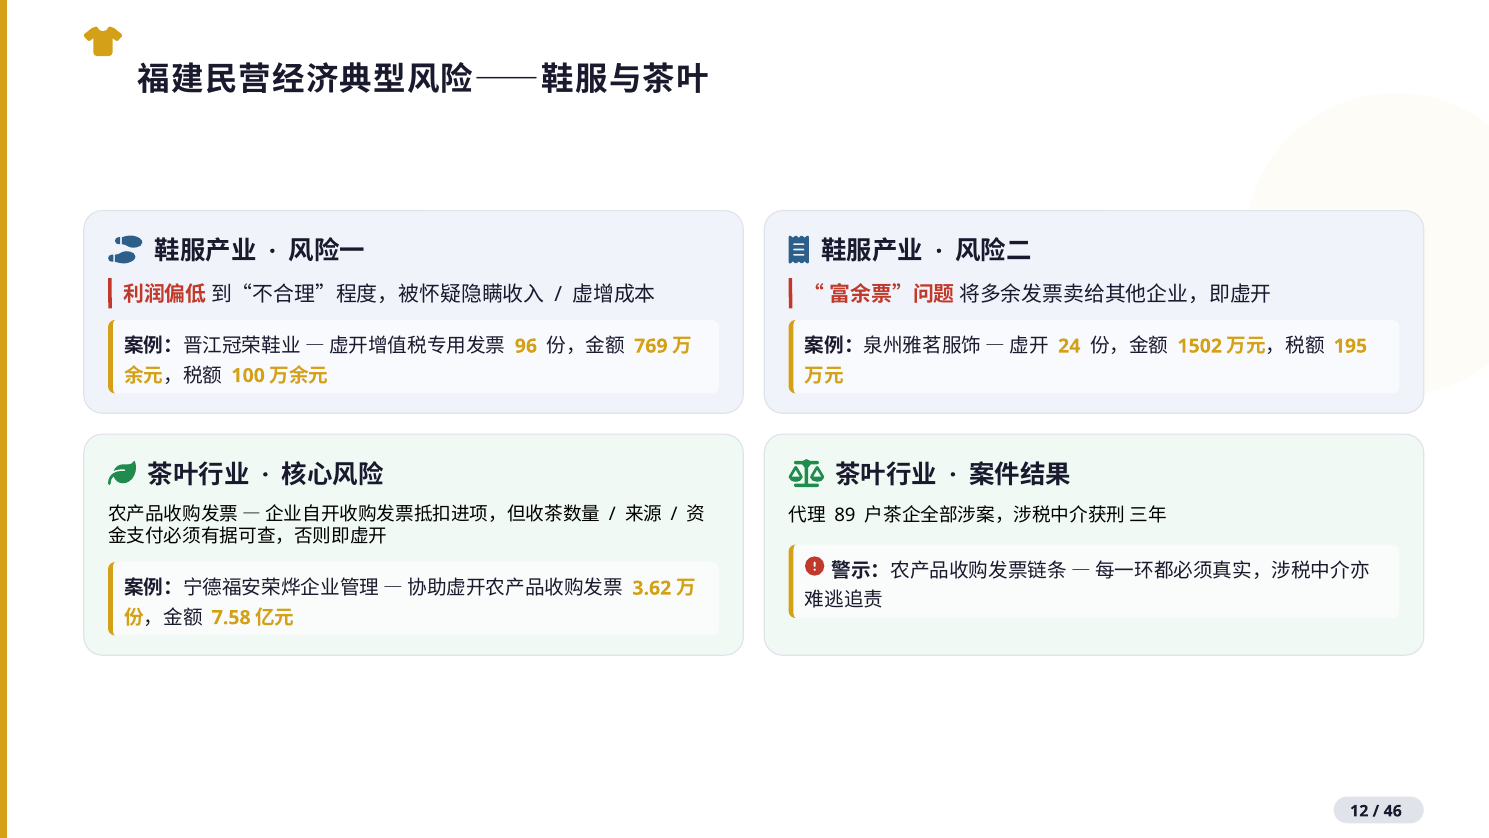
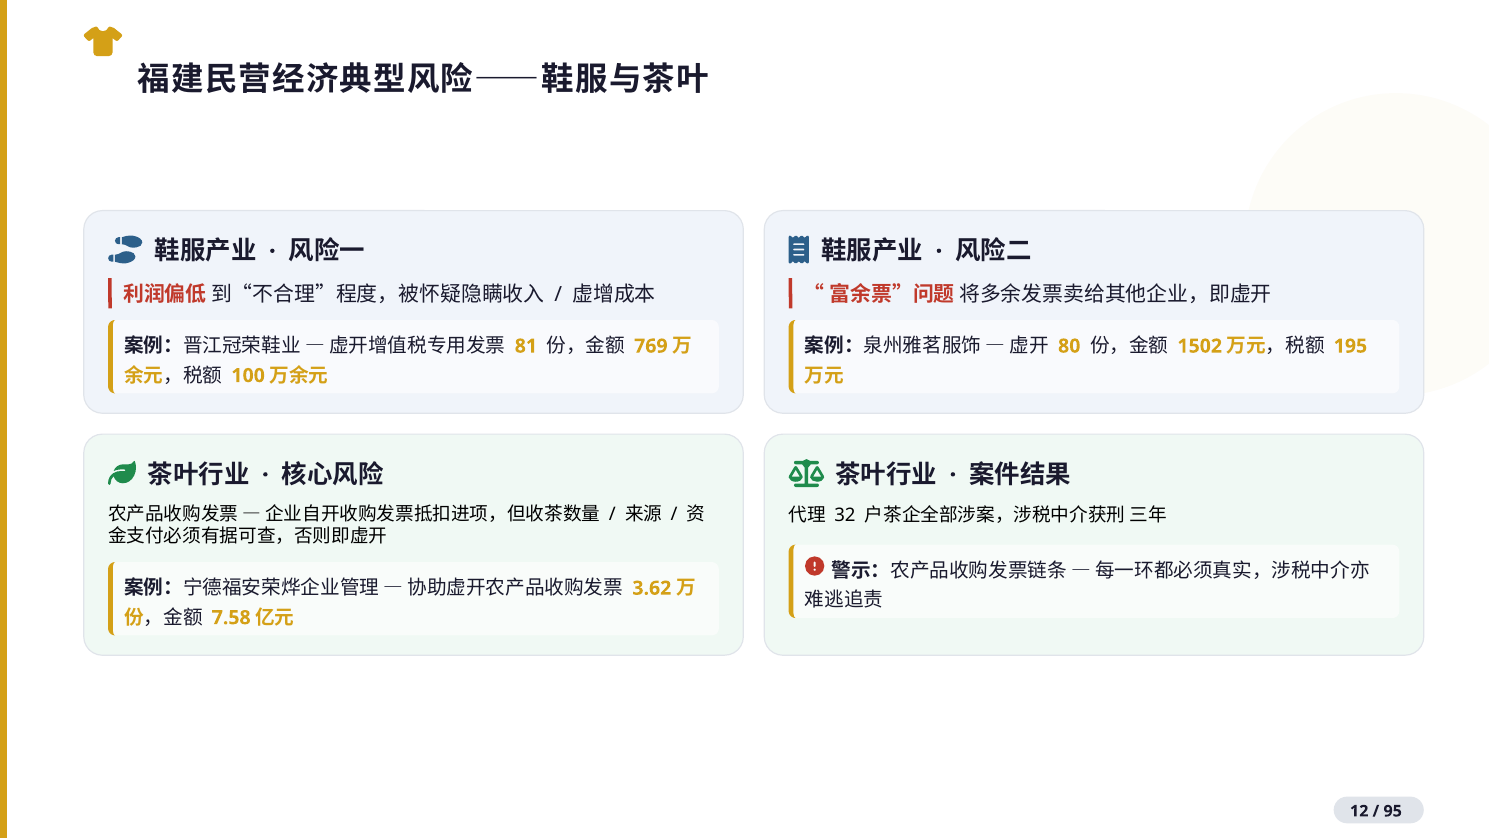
96: 96 -> 81
24: 24 -> 80
89: 89 -> 32
46: 46 -> 95
